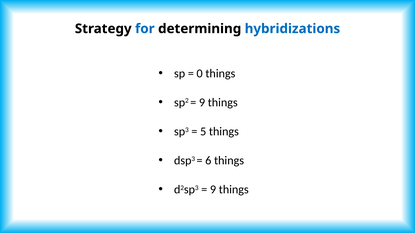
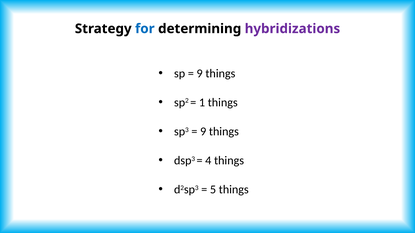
hybridizations colour: blue -> purple
0 at (200, 74): 0 -> 9
9 at (202, 103): 9 -> 1
5 at (203, 132): 5 -> 9
6: 6 -> 4
9 at (213, 190): 9 -> 5
